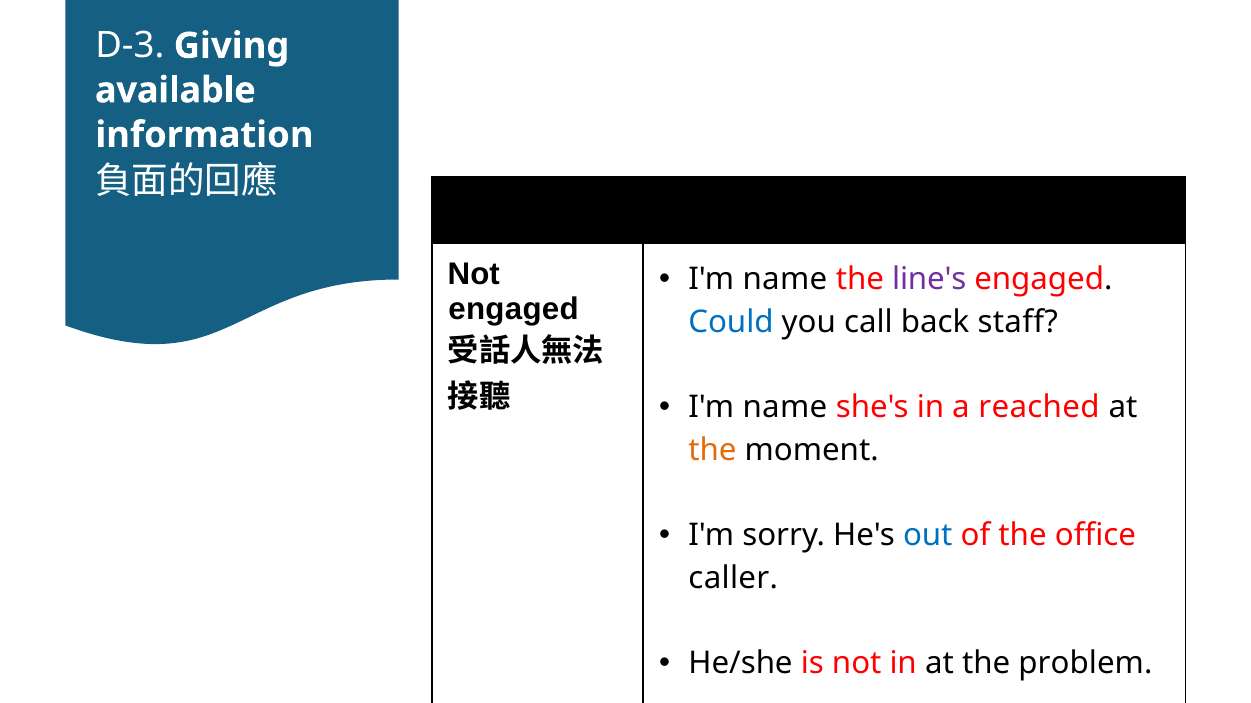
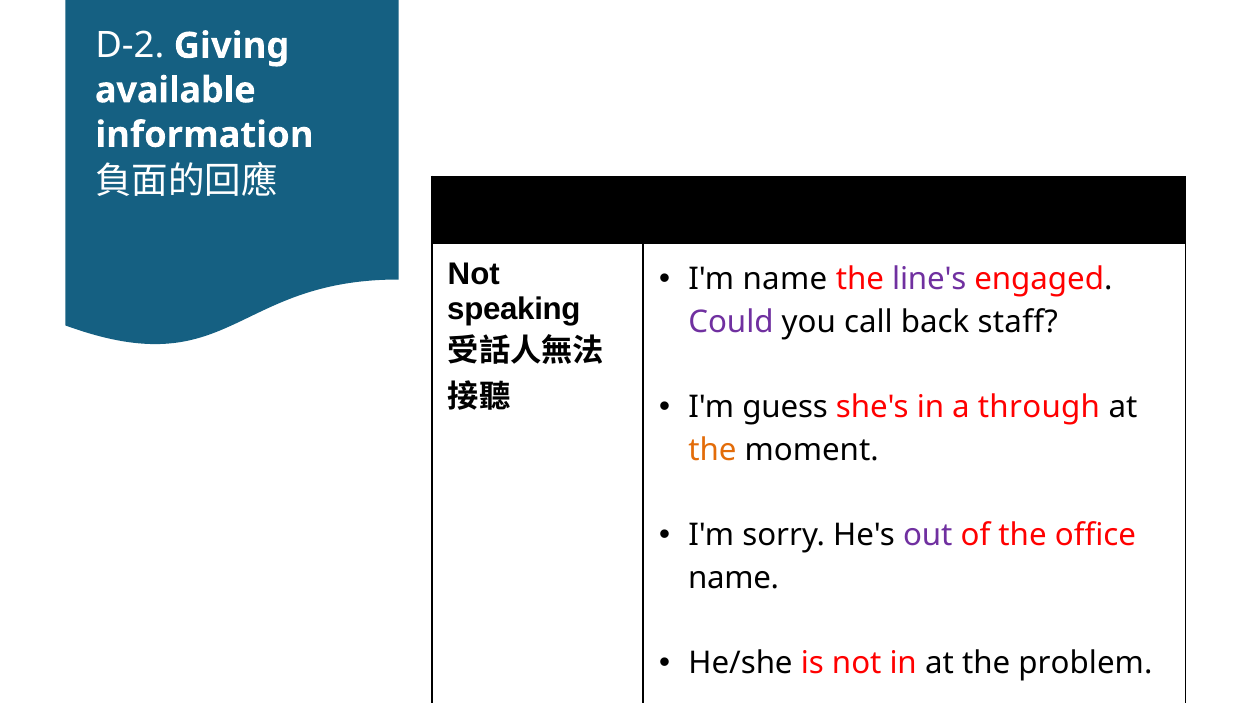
D-3: D-3 -> D-2
engaged at (514, 309): engaged -> speaking
Could colour: blue -> purple
name at (785, 408): name -> guess
reached: reached -> through
out colour: blue -> purple
caller at (733, 578): caller -> name
